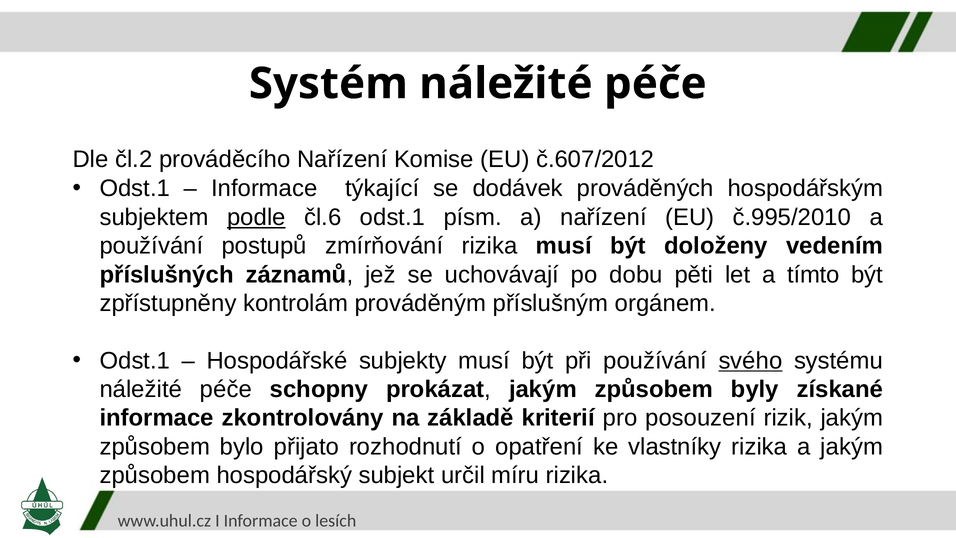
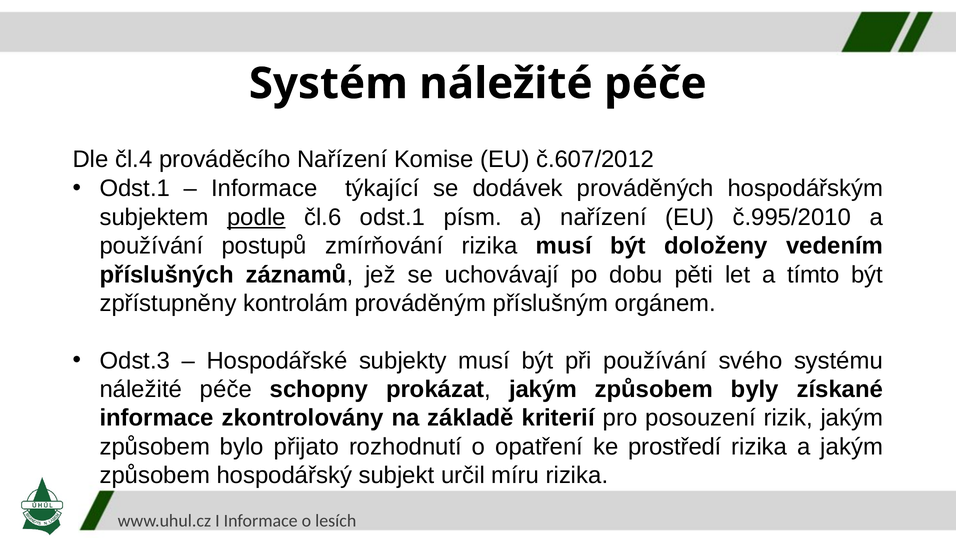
čl.2: čl.2 -> čl.4
Odst.1 at (135, 361): Odst.1 -> Odst.3
svého underline: present -> none
vlastníky: vlastníky -> prostředí
